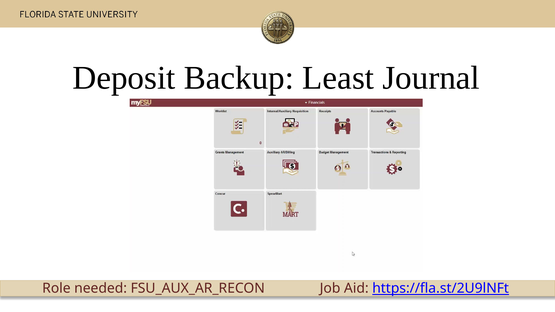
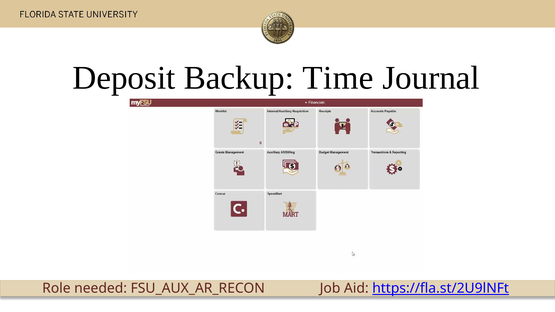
Least: Least -> Time
